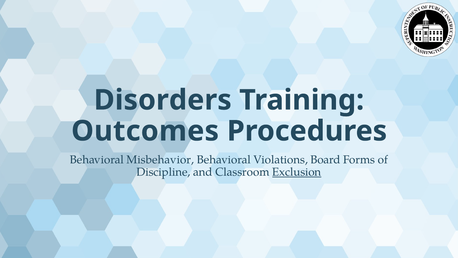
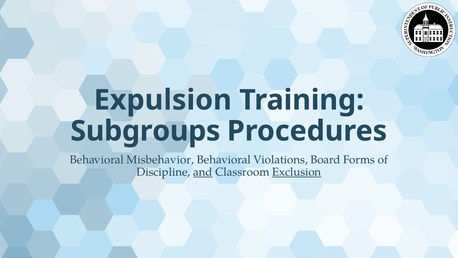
Disorders: Disorders -> Expulsion
Outcomes: Outcomes -> Subgroups
and underline: none -> present
